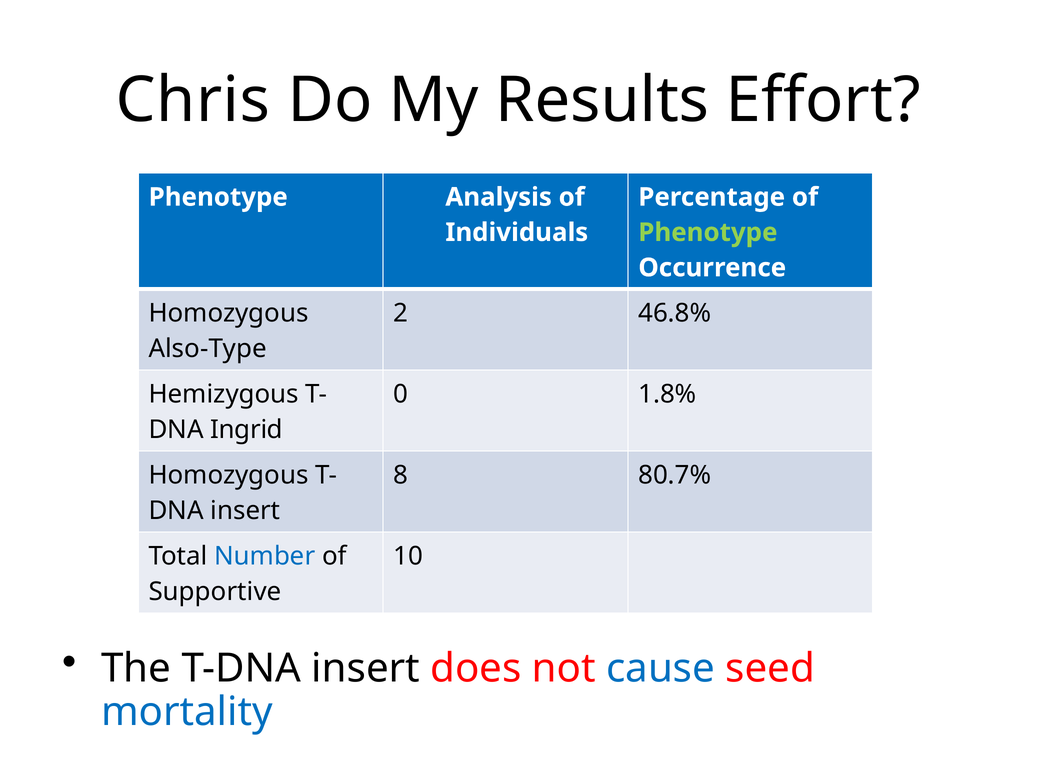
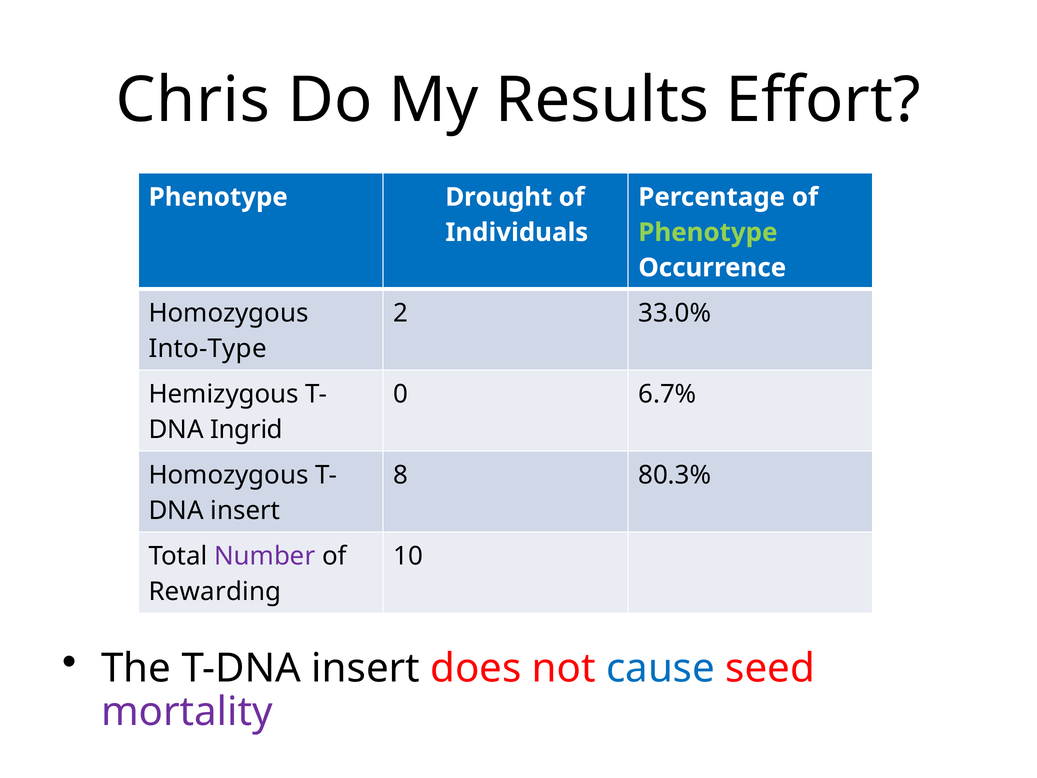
Analysis: Analysis -> Drought
46.8%: 46.8% -> 33.0%
Also-Type: Also-Type -> Into-Type
1.8%: 1.8% -> 6.7%
80.7%: 80.7% -> 80.3%
Number colour: blue -> purple
Supportive: Supportive -> Rewarding
mortality colour: blue -> purple
